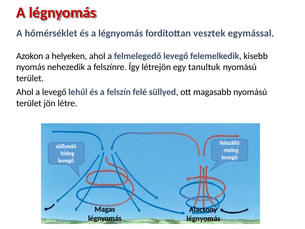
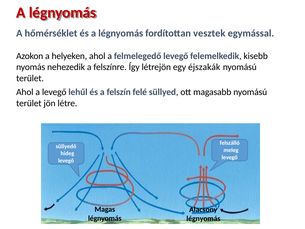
tanultuk: tanultuk -> éjszakák
